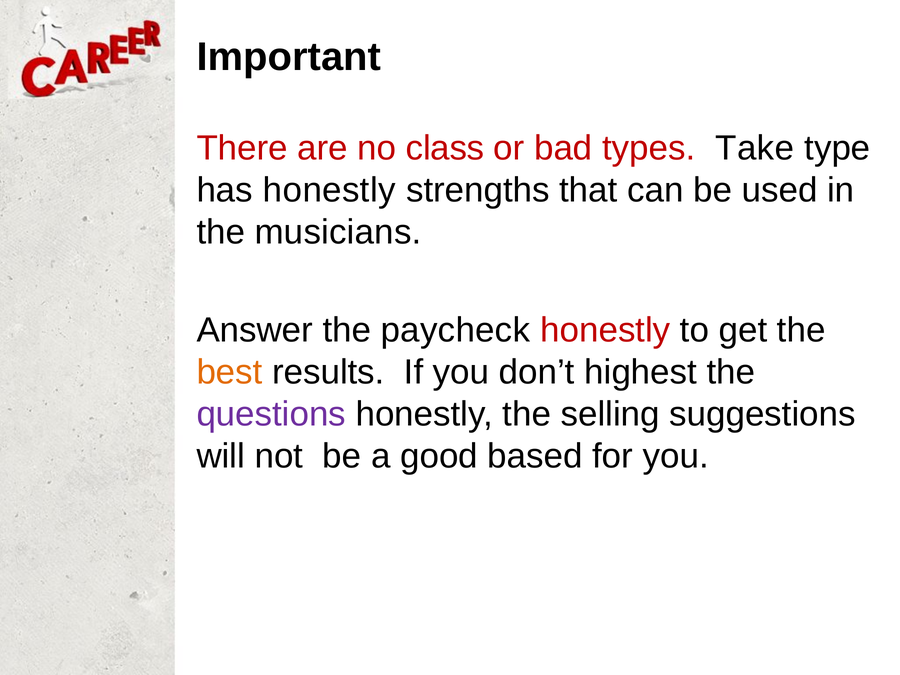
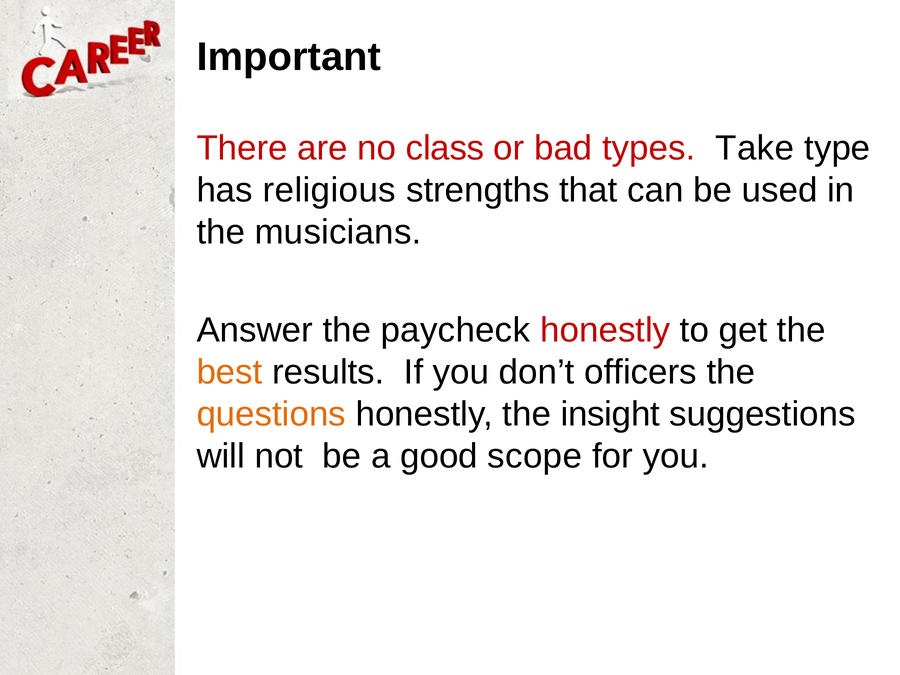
has honestly: honestly -> religious
highest: highest -> officers
questions colour: purple -> orange
selling: selling -> insight
based: based -> scope
